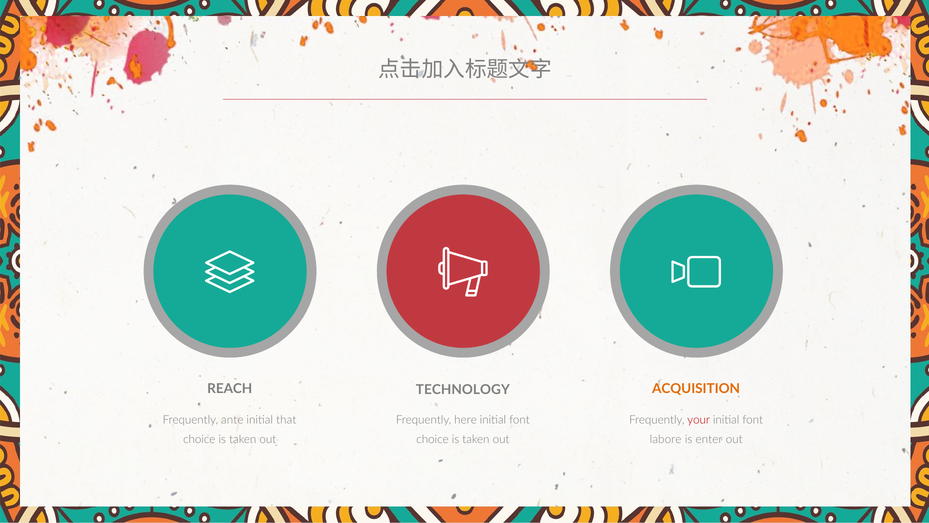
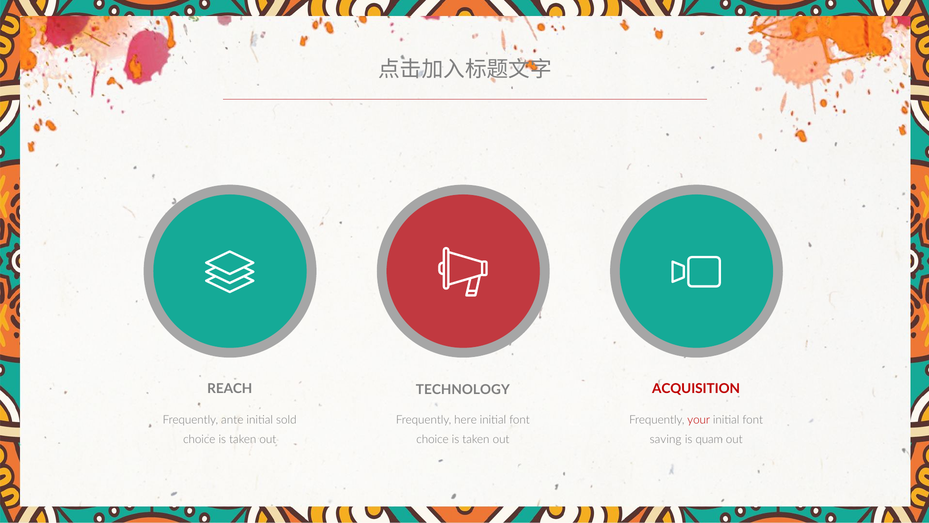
ACQUISITION colour: orange -> red
that: that -> sold
labore: labore -> saving
enter: enter -> quam
